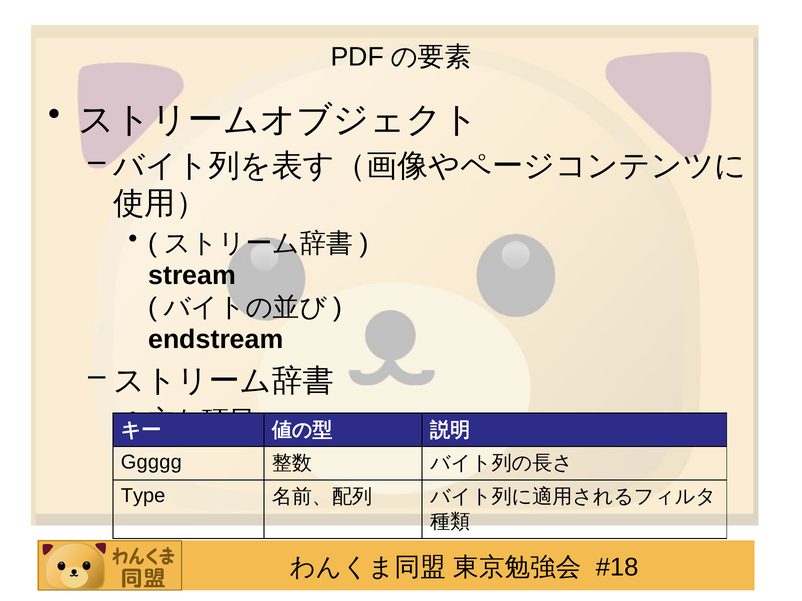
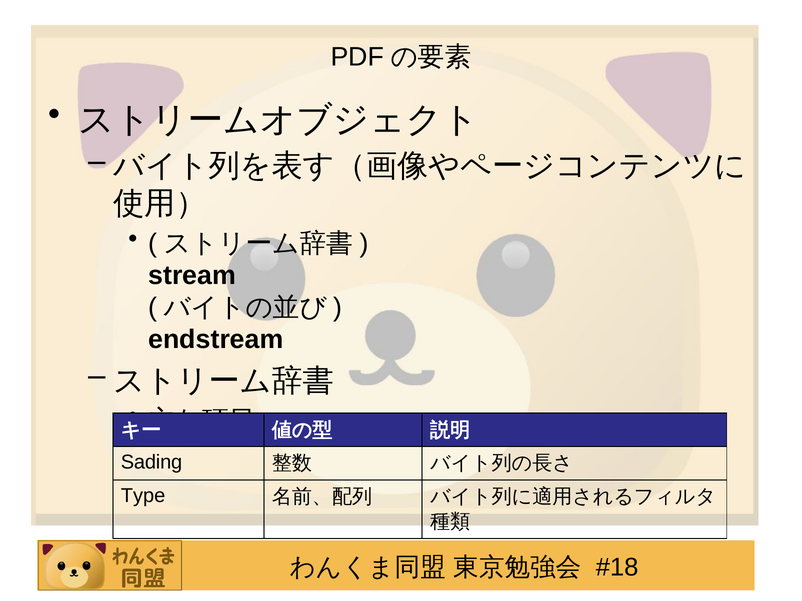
Ggggg: Ggggg -> Sading
